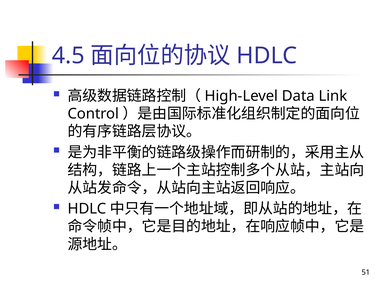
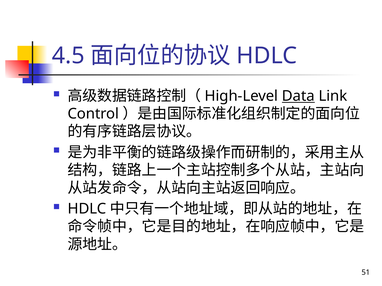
Data underline: none -> present
